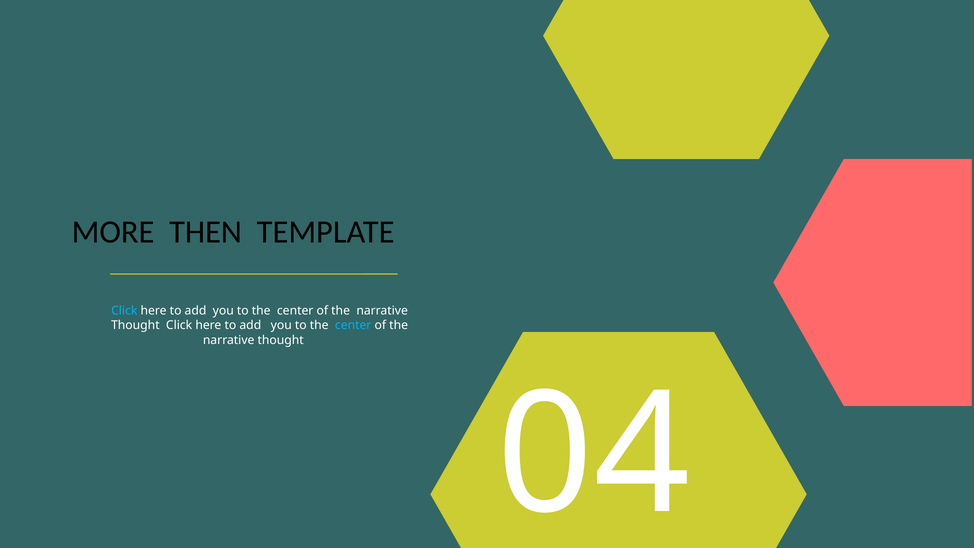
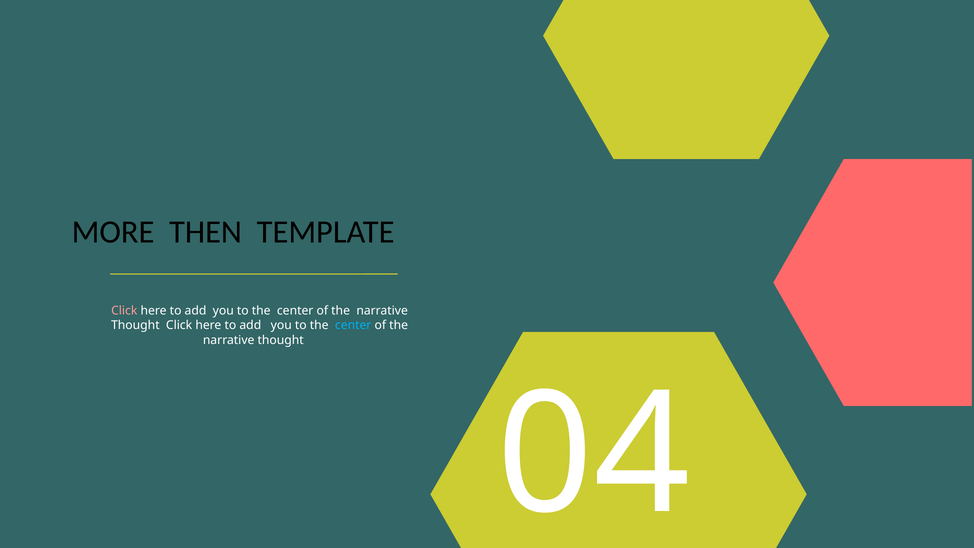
Click at (124, 311) colour: light blue -> pink
